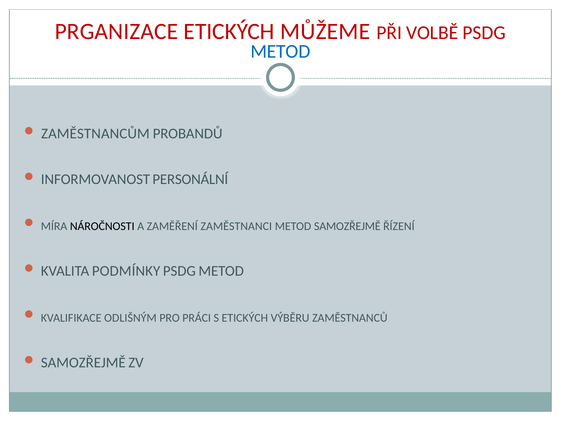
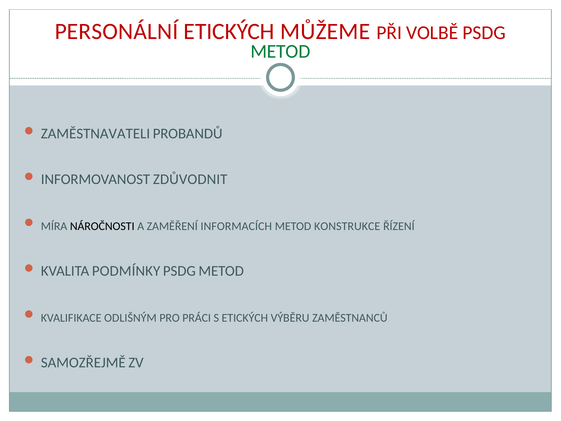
PRGANIZACE: PRGANIZACE -> PERSONÁLNÍ
METOD at (280, 51) colour: blue -> green
ZAMĚSTNANCŮM: ZAMĚSTNANCŮM -> ZAMĚSTNAVATELI
PERSONÁLNÍ: PERSONÁLNÍ -> ZDŮVODNIT
ZAMĚSTNANCI: ZAMĚSTNANCI -> INFORMACÍCH
METOD SAMOZŘEJMĚ: SAMOZŘEJMĚ -> KONSTRUKCE
